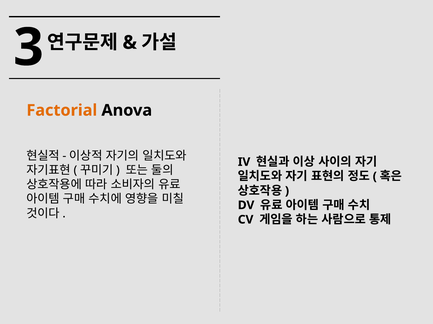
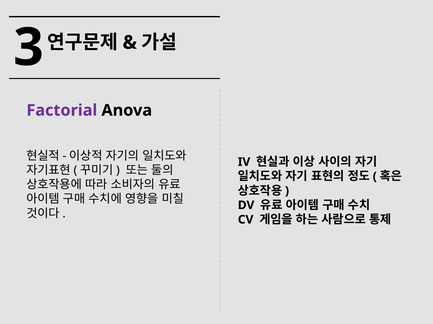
Factorial colour: orange -> purple
